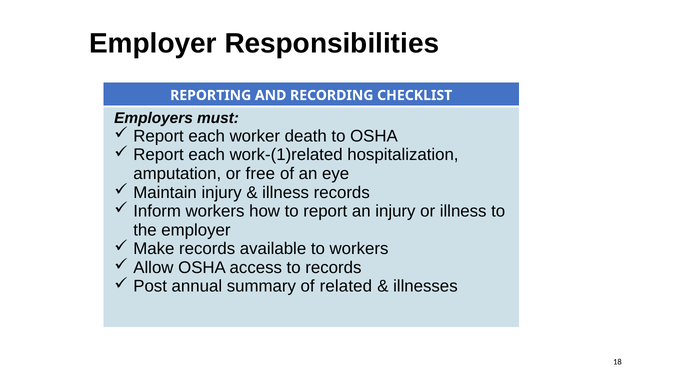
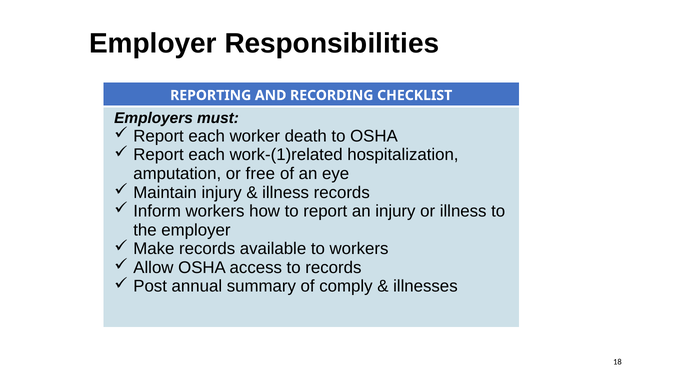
related: related -> comply
